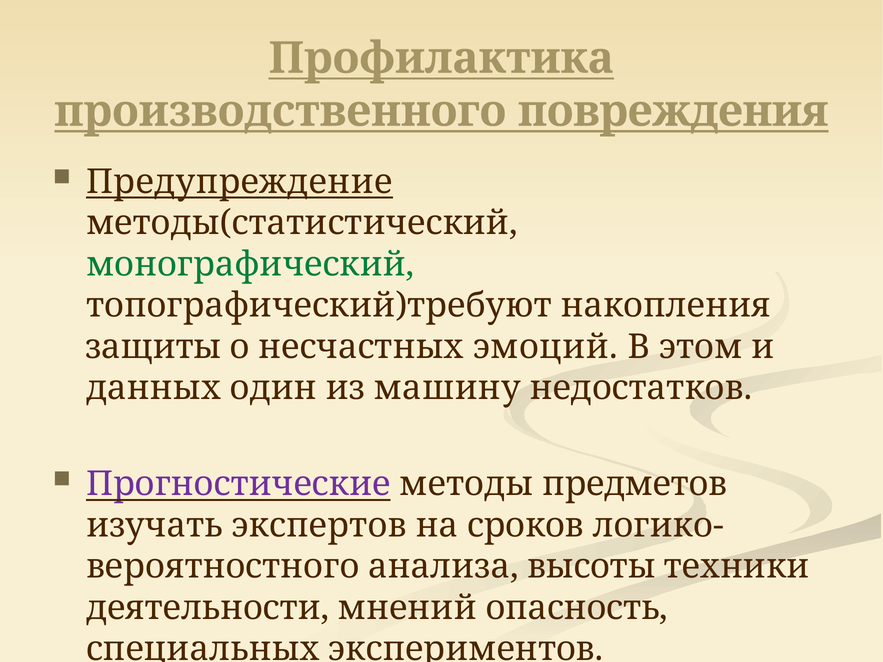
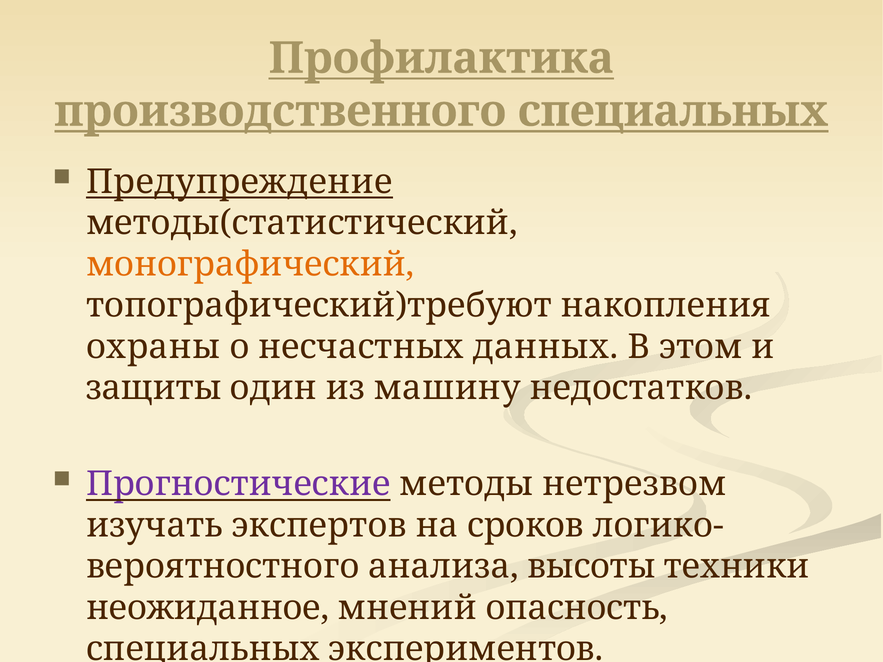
производственного повреждения: повреждения -> специальных
монографический colour: green -> orange
защиты: защиты -> охраны
эмоций: эмоций -> данных
данных: данных -> защиты
предметов: предметов -> нетрезвом
деятельности: деятельности -> неожиданное
